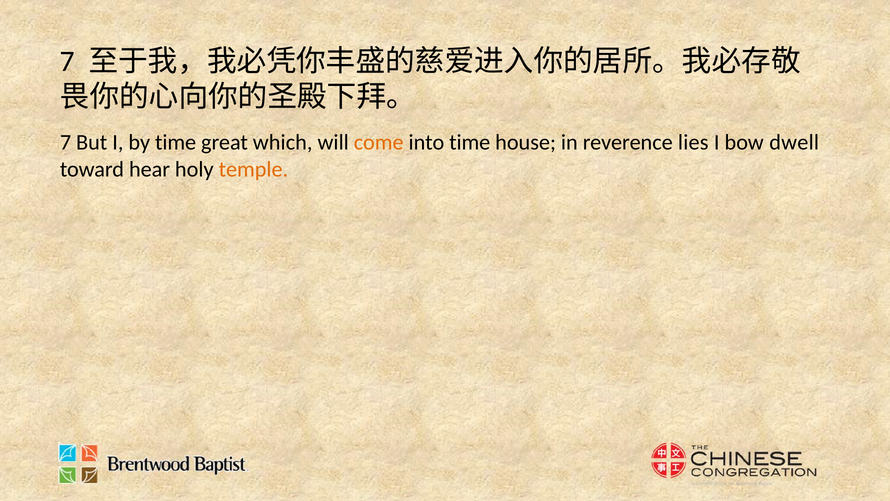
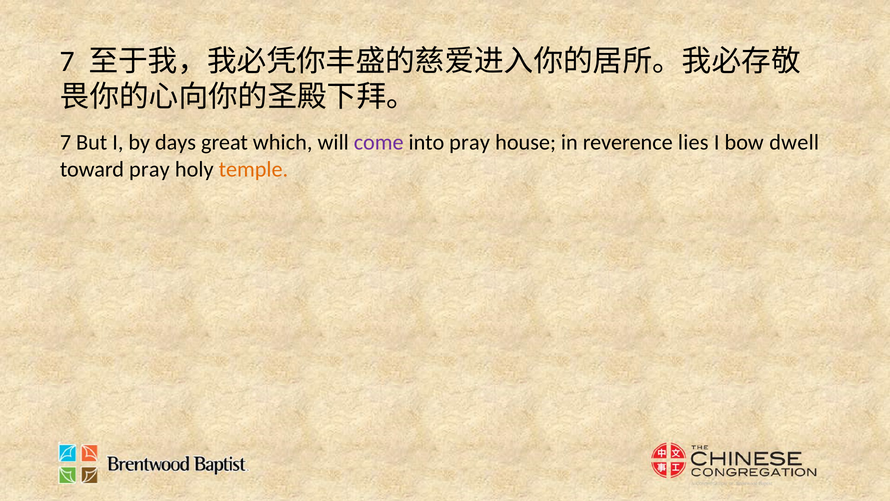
by time: time -> days
come colour: orange -> purple
into time: time -> pray
toward hear: hear -> pray
